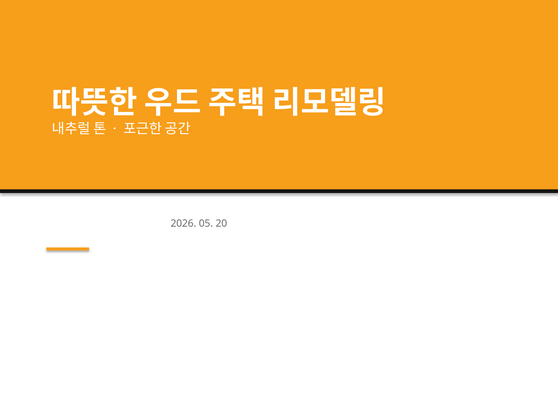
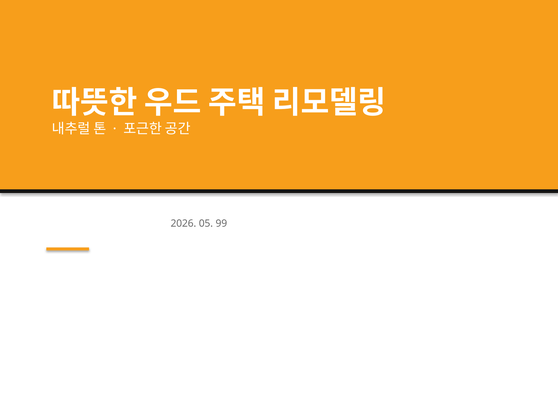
20: 20 -> 99
